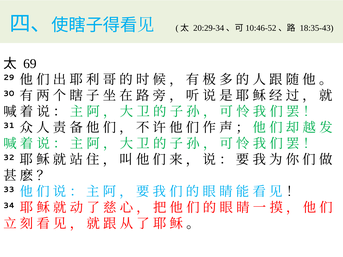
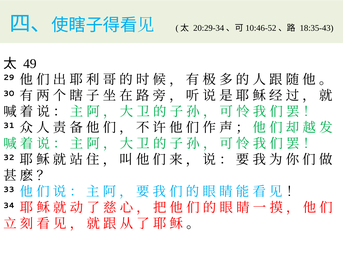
69: 69 -> 49
